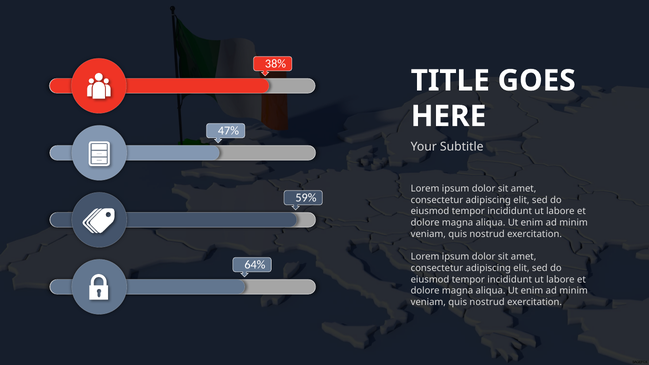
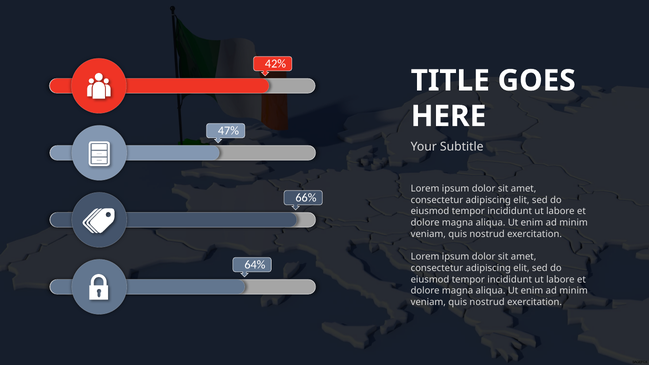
38%: 38% -> 42%
59%: 59% -> 66%
